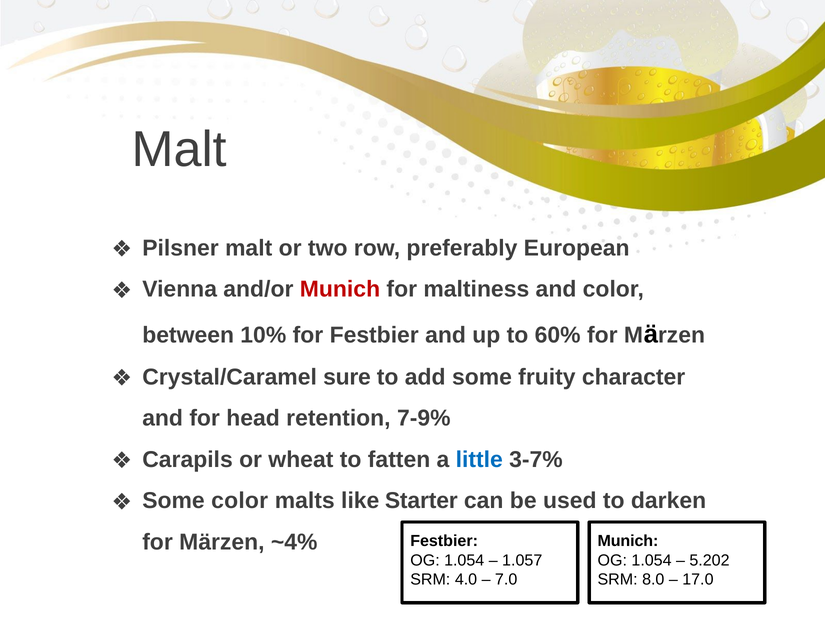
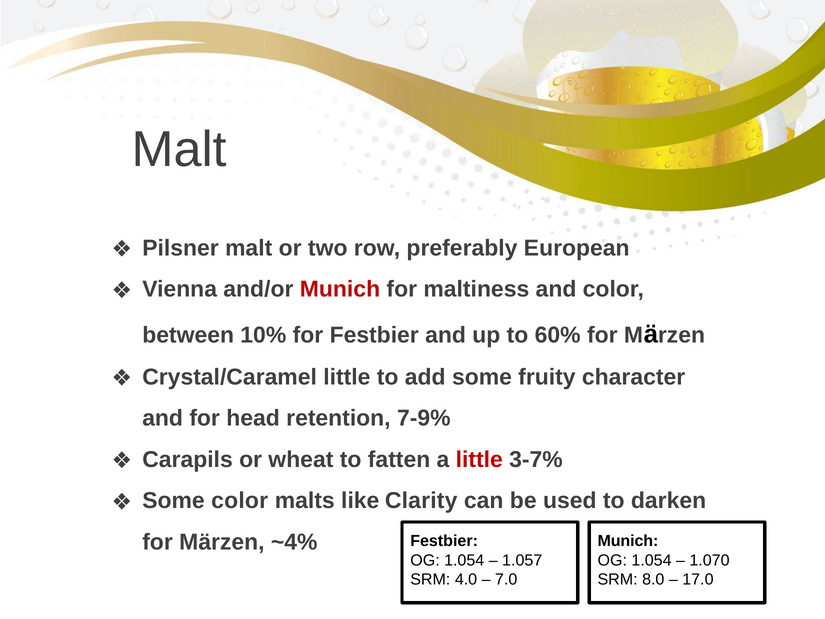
Crystal/Caramel sure: sure -> little
little at (479, 459) colour: blue -> red
Starter: Starter -> Clarity
5.202: 5.202 -> 1.070
